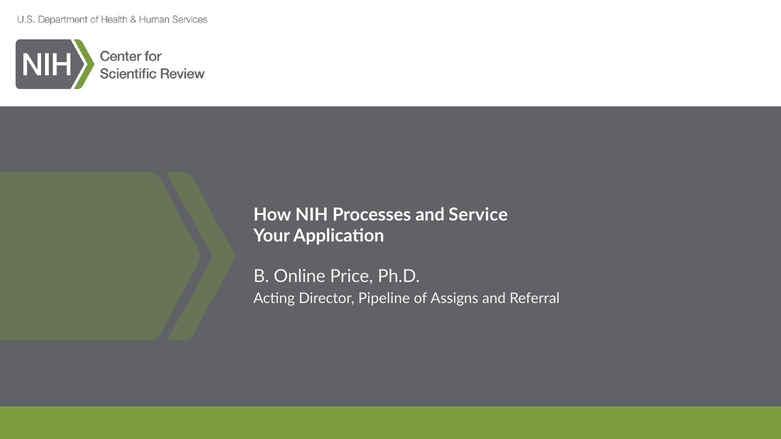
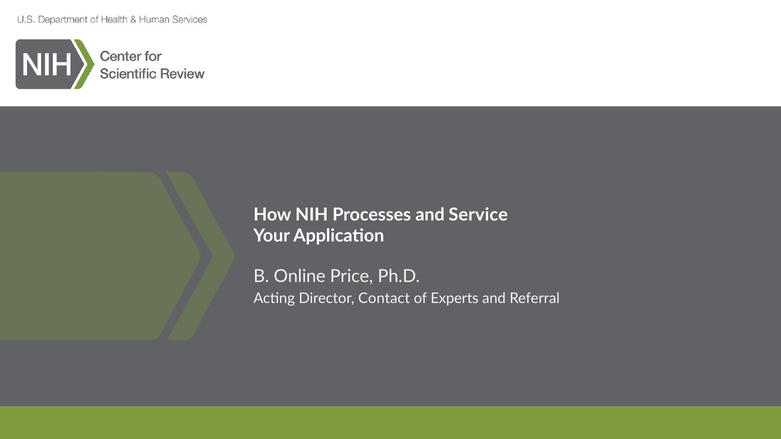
Pipeline: Pipeline -> Contact
Assigns: Assigns -> Experts
